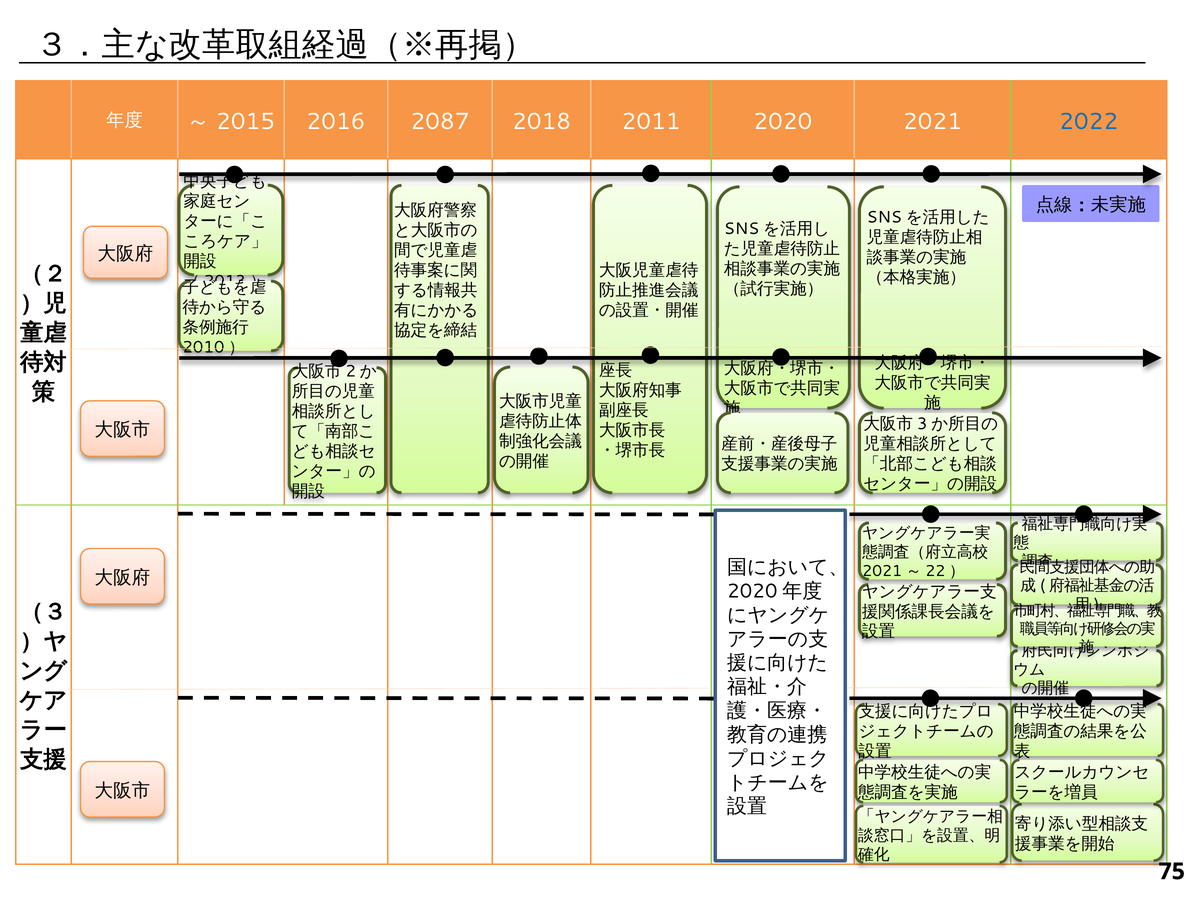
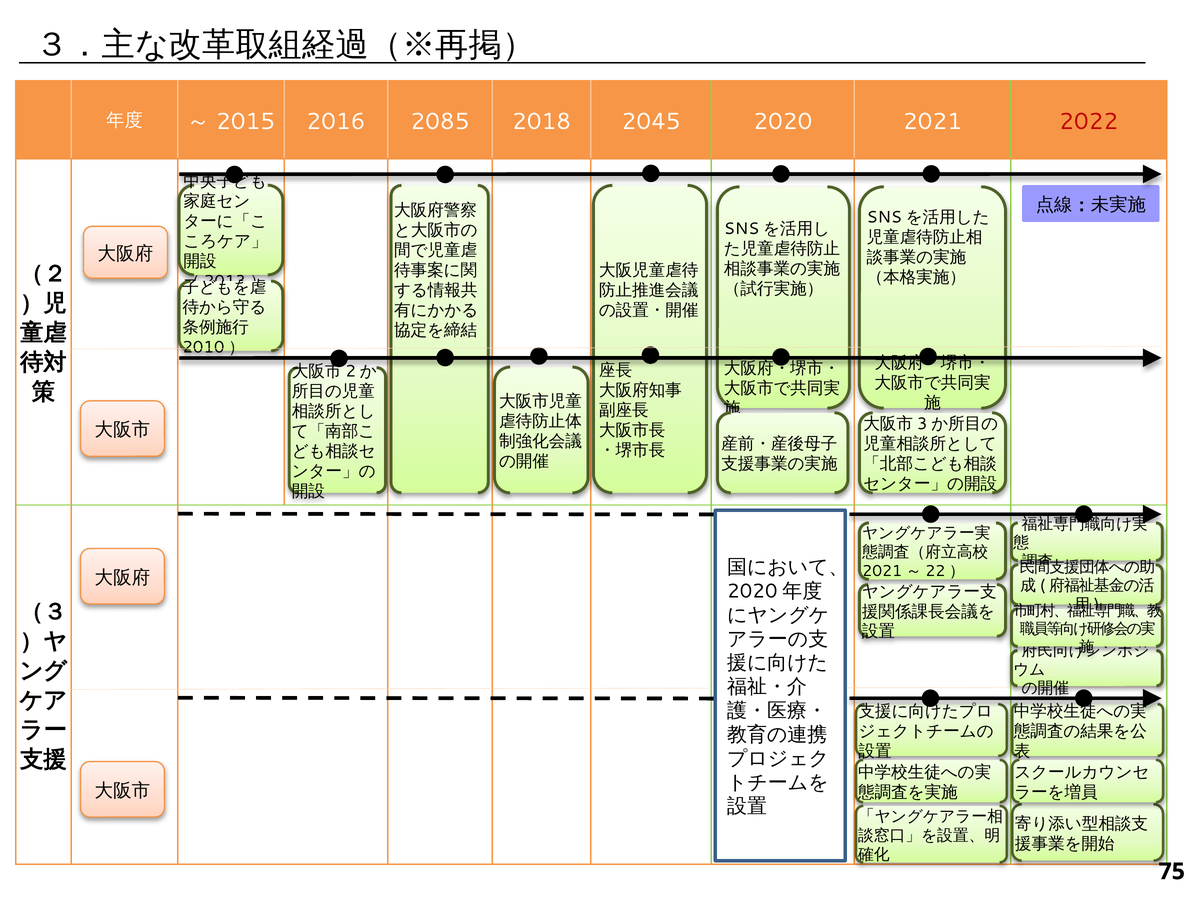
2087: 2087 -> 2085
2011: 2011 -> 2045
2022 colour: blue -> red
